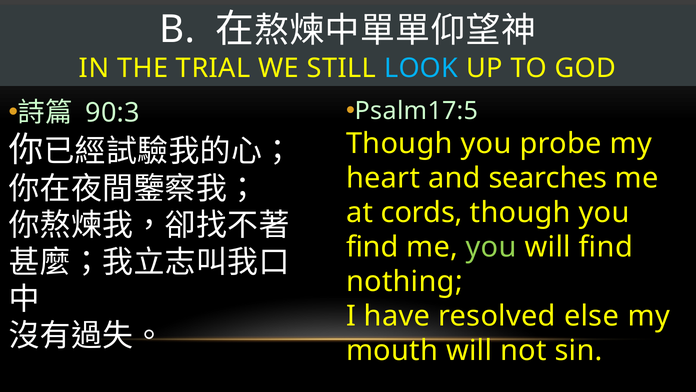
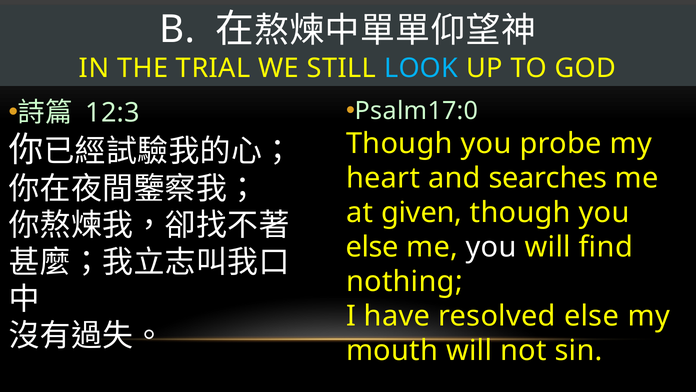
Psalm17:5: Psalm17:5 -> Psalm17:0
90:3: 90:3 -> 12:3
cords: cords -> given
find at (372, 247): find -> else
you at (491, 247) colour: light green -> white
